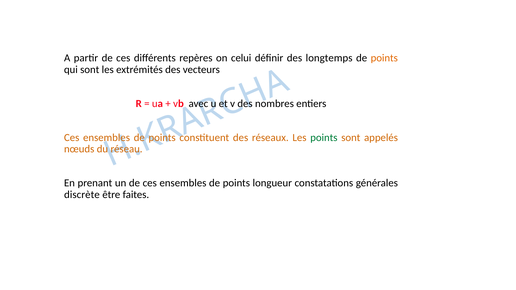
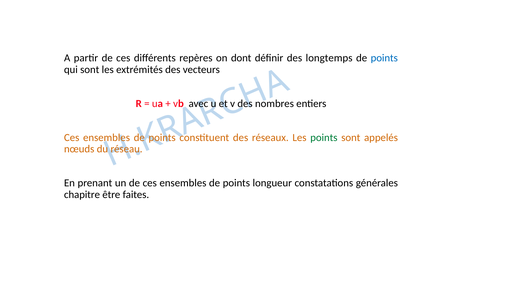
celui: celui -> dont
points at (384, 58) colour: orange -> blue
discrète: discrète -> chapitre
